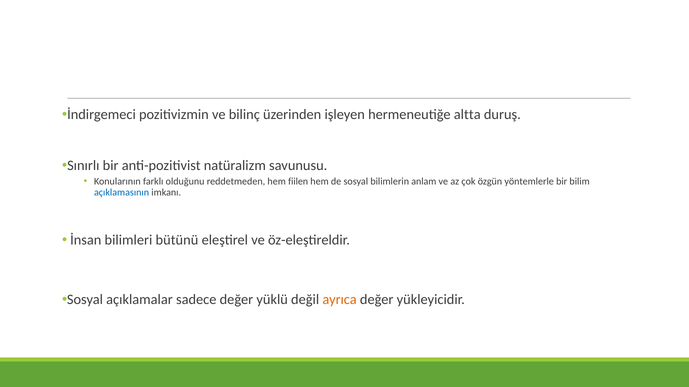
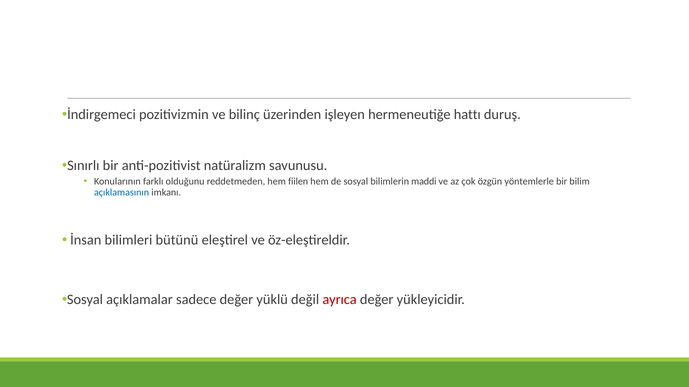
altta: altta -> hattı
anlam: anlam -> maddi
ayrıca colour: orange -> red
